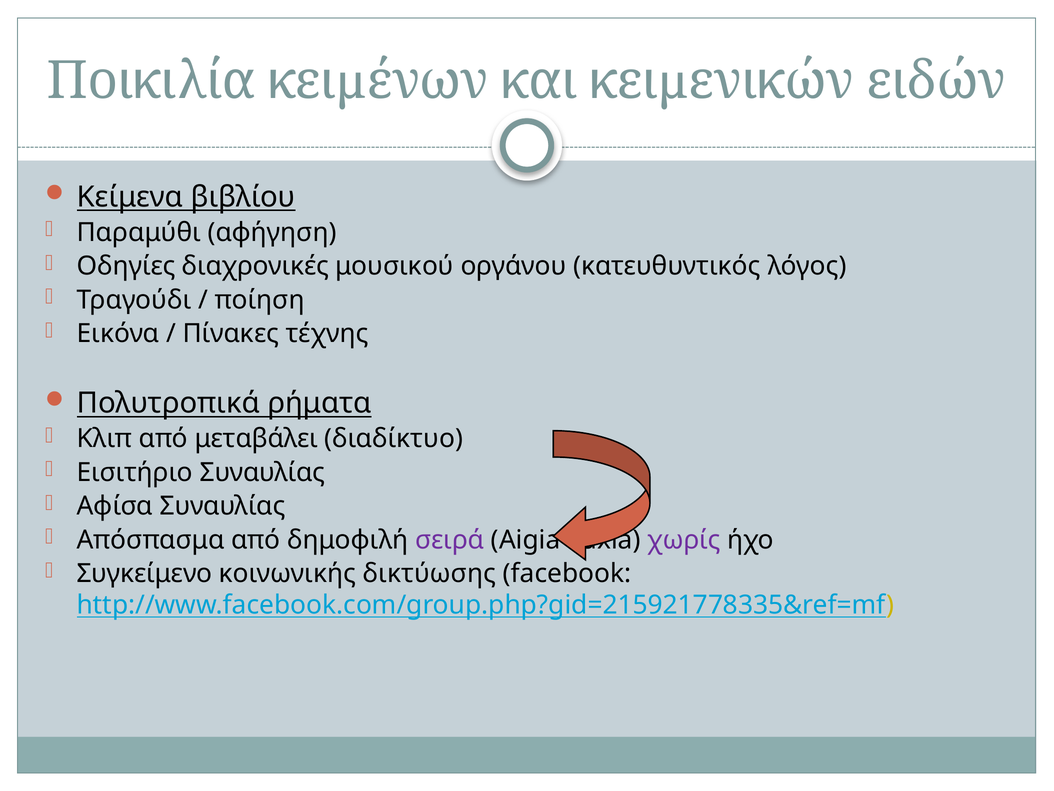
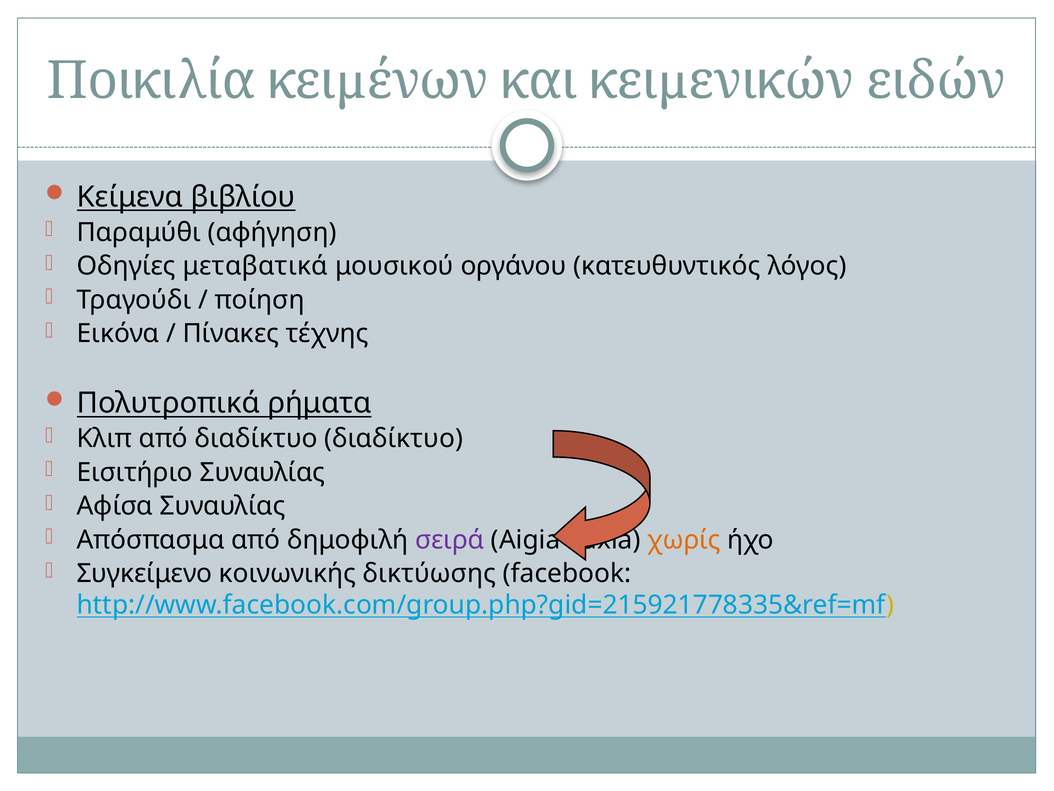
διαχρονικές: διαχρονικές -> μεταβατικά
από μεταβάλει: μεταβάλει -> διαδίκτυο
χωρίς colour: purple -> orange
